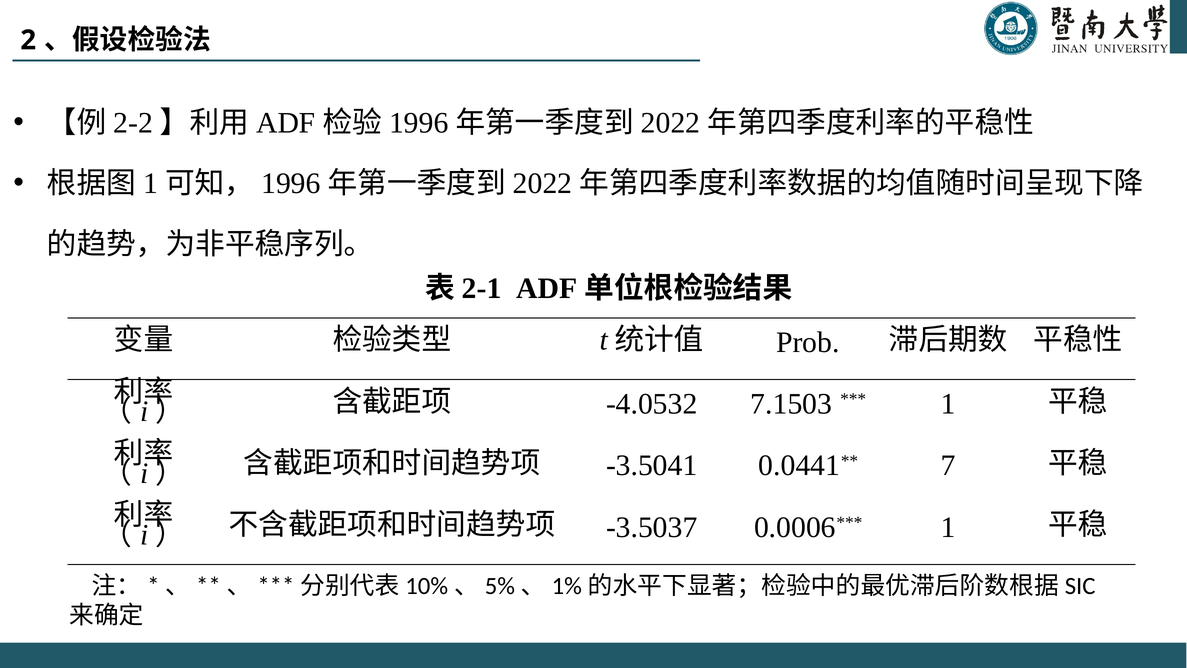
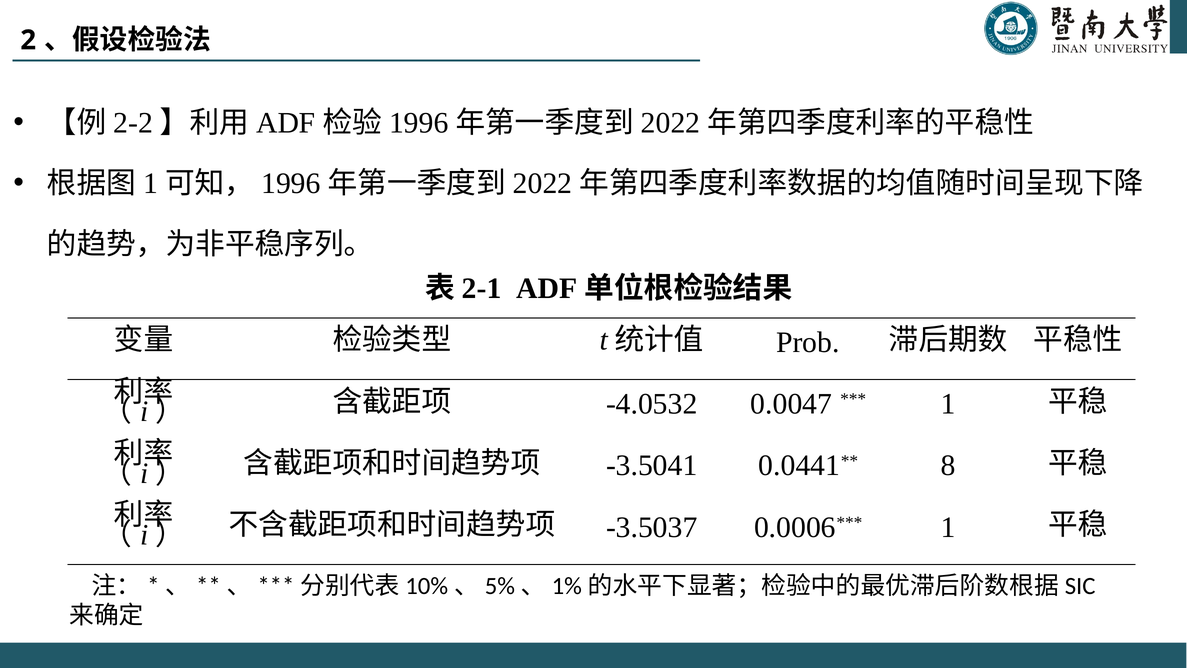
7.1503: 7.1503 -> 0.0047
7: 7 -> 8
